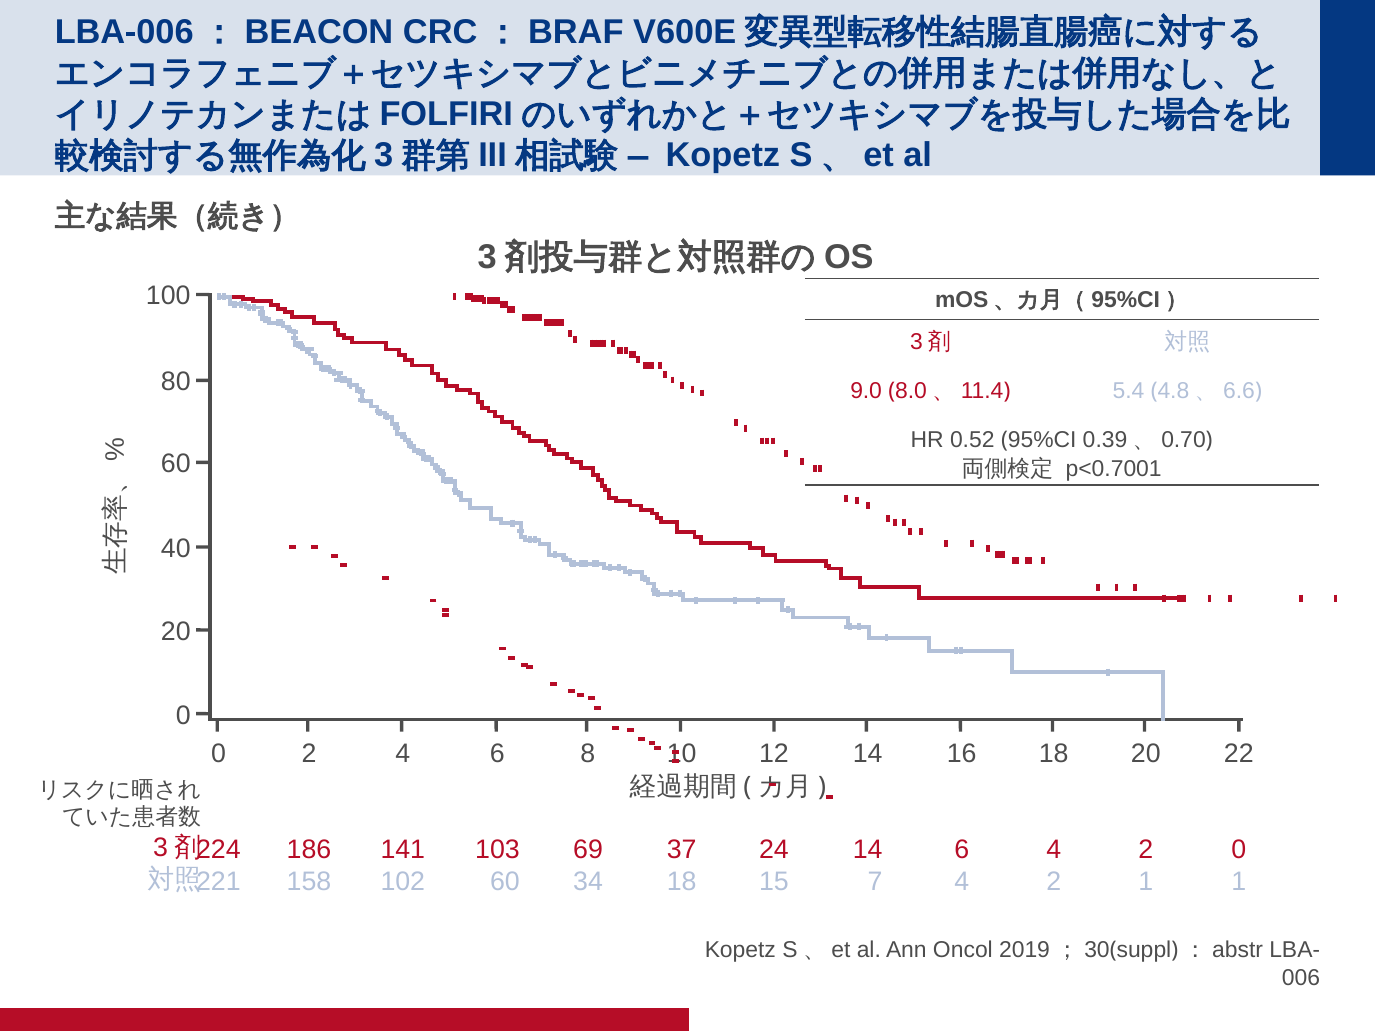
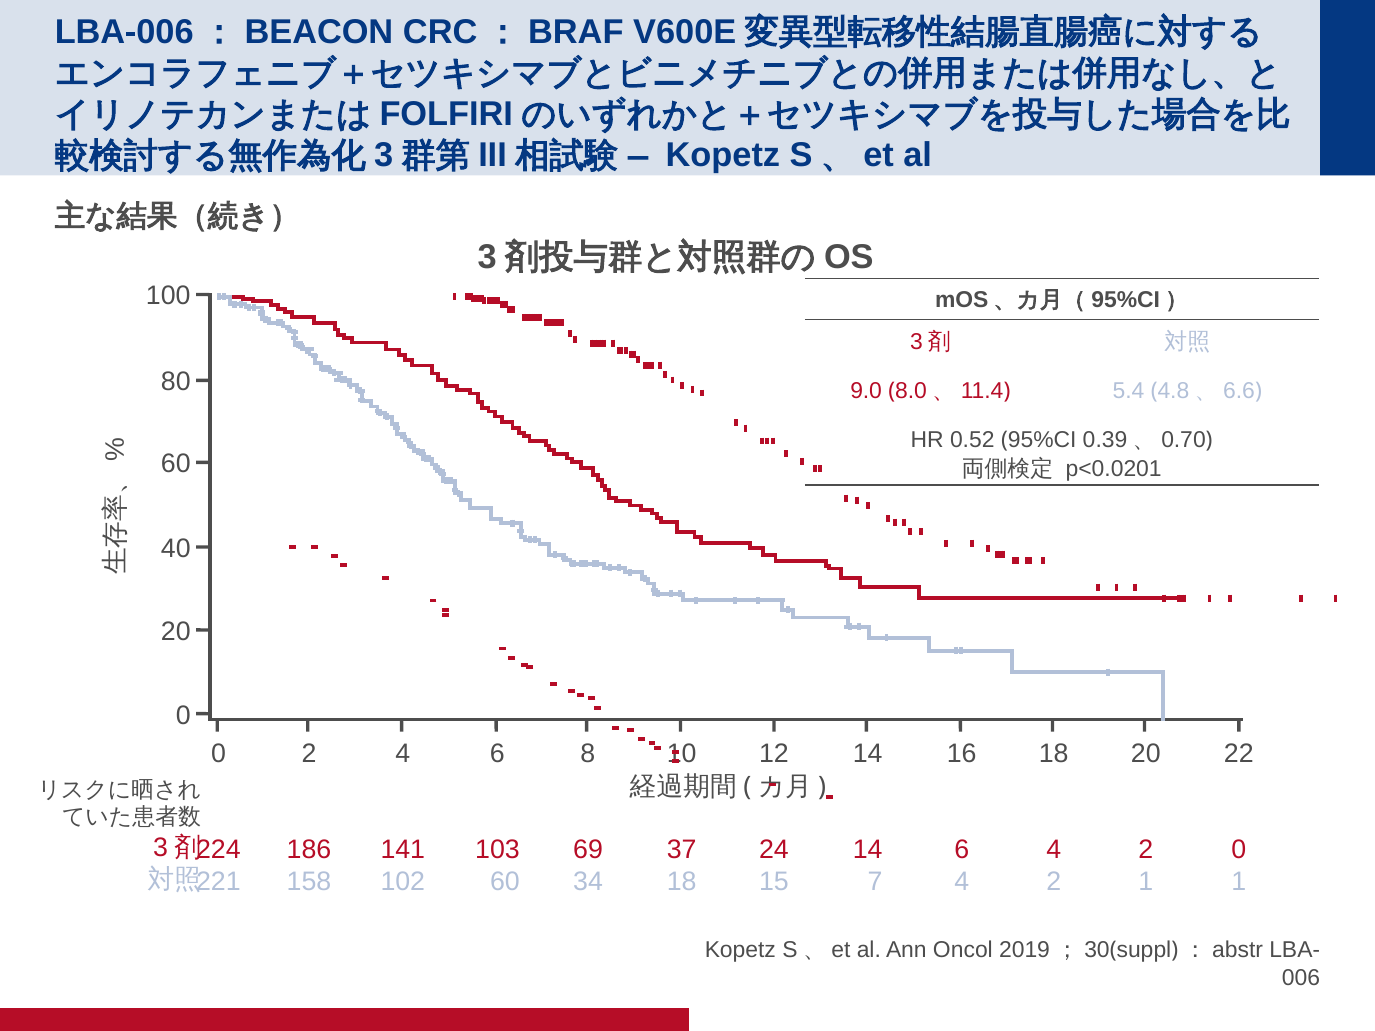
p<0.7001: p<0.7001 -> p<0.0201
